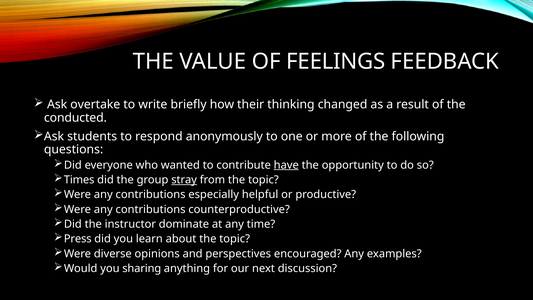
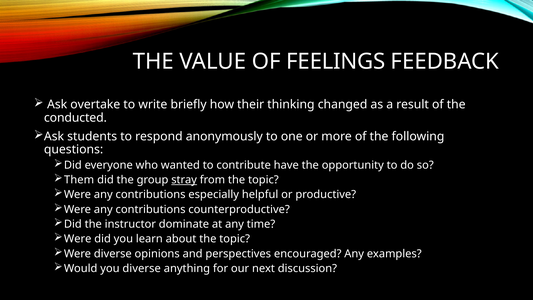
have underline: present -> none
Times: Times -> Them
Press at (78, 239): Press -> Were
you sharing: sharing -> diverse
